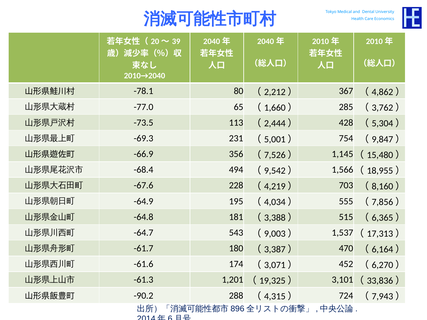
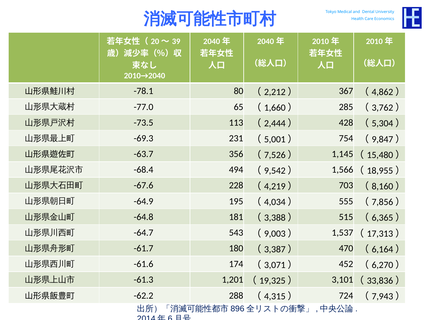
-66.9: -66.9 -> -63.7
-90.2: -90.2 -> -62.2
